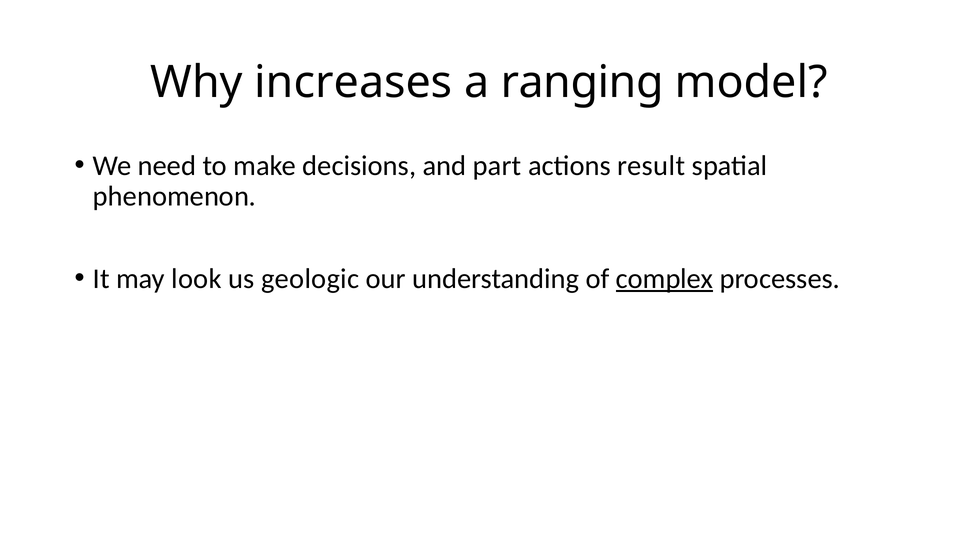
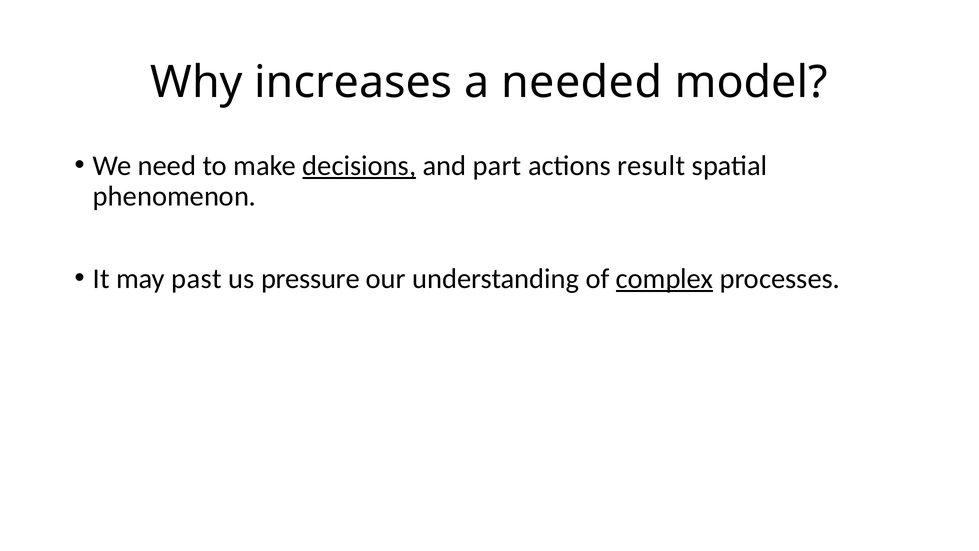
ranging: ranging -> needed
decisions underline: none -> present
look: look -> past
geologic: geologic -> pressure
